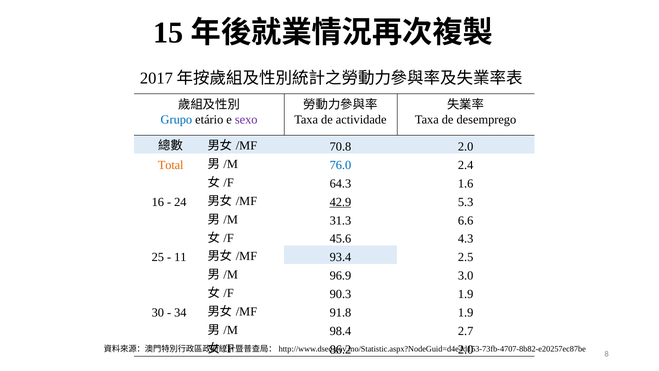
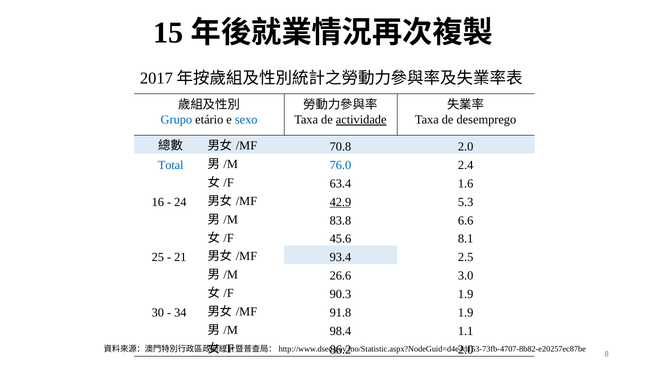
sexo colour: purple -> blue
actividade underline: none -> present
Total colour: orange -> blue
64.3: 64.3 -> 63.4
31.3: 31.3 -> 83.8
4.3: 4.3 -> 8.1
11: 11 -> 21
96.9: 96.9 -> 26.6
2.7: 2.7 -> 1.1
